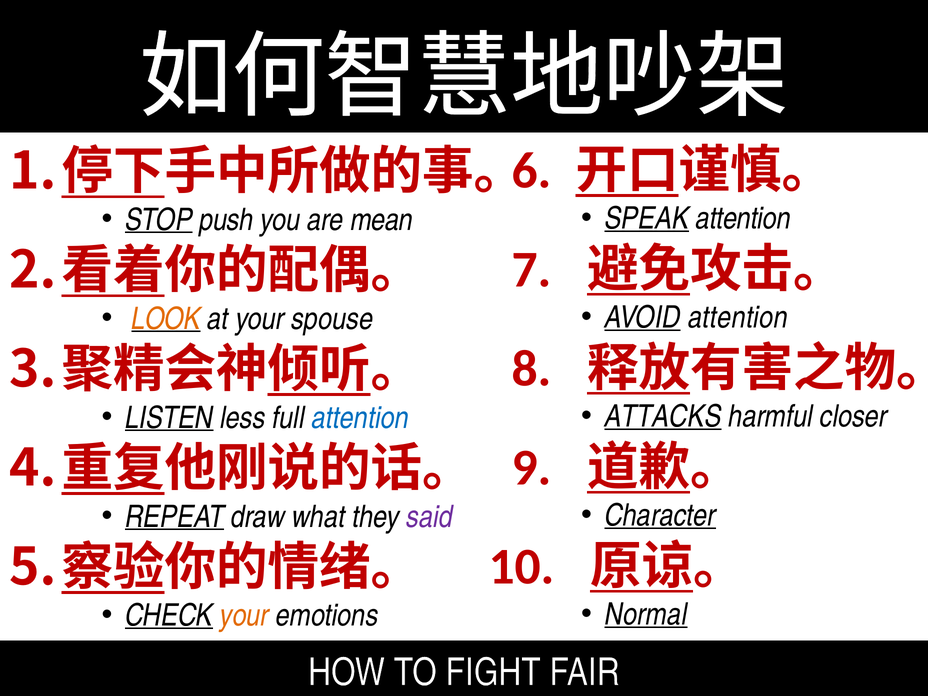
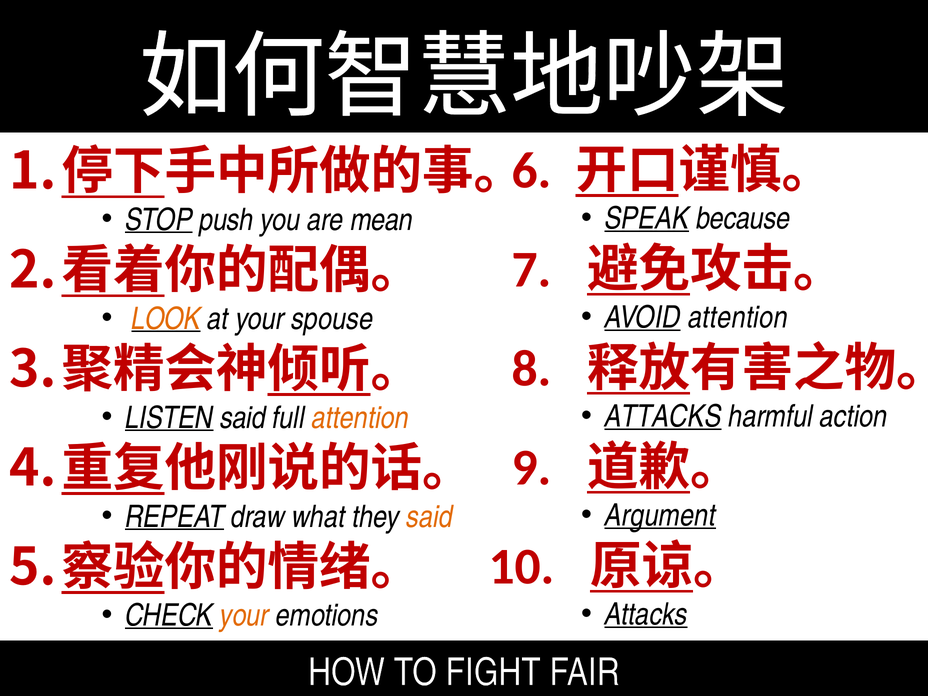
SPEAK attention: attention -> because
closer: closer -> action
LISTEN less: less -> said
attention at (360, 418) colour: blue -> orange
Character: Character -> Argument
said at (430, 517) colour: purple -> orange
Normal at (646, 615): Normal -> Attacks
